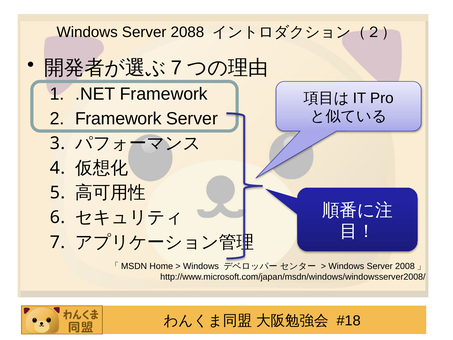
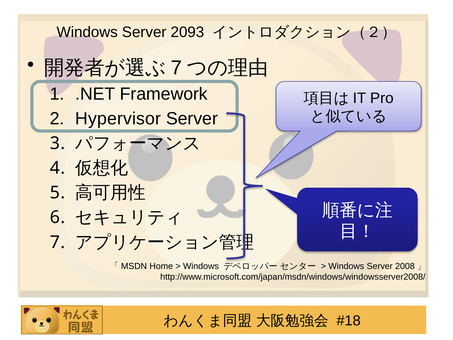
2088: 2088 -> 2093
Framework at (118, 119): Framework -> Hypervisor
